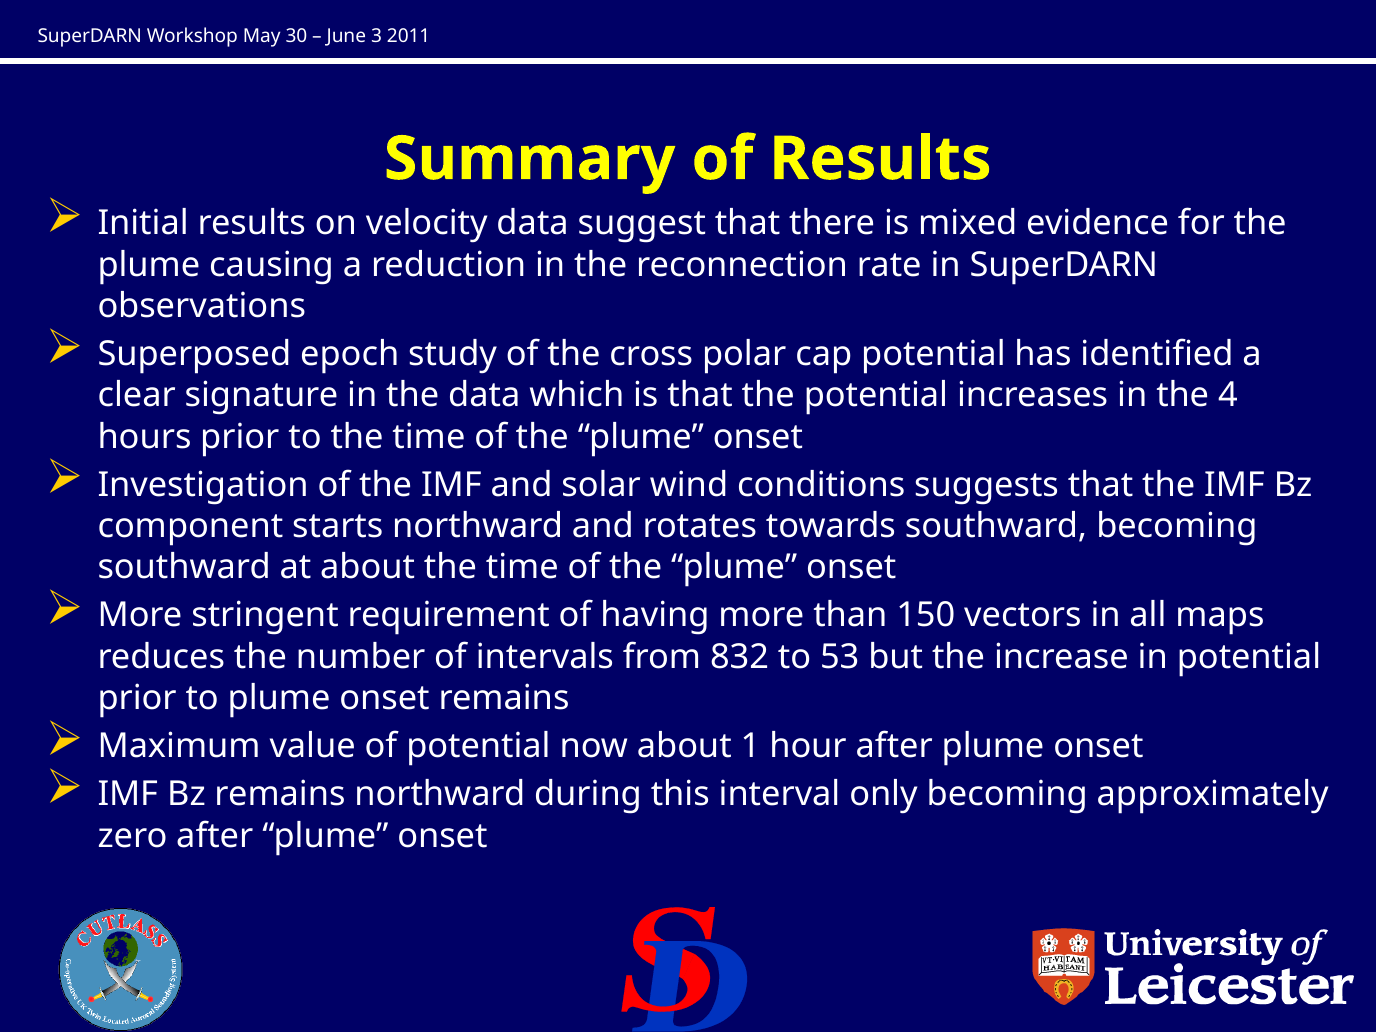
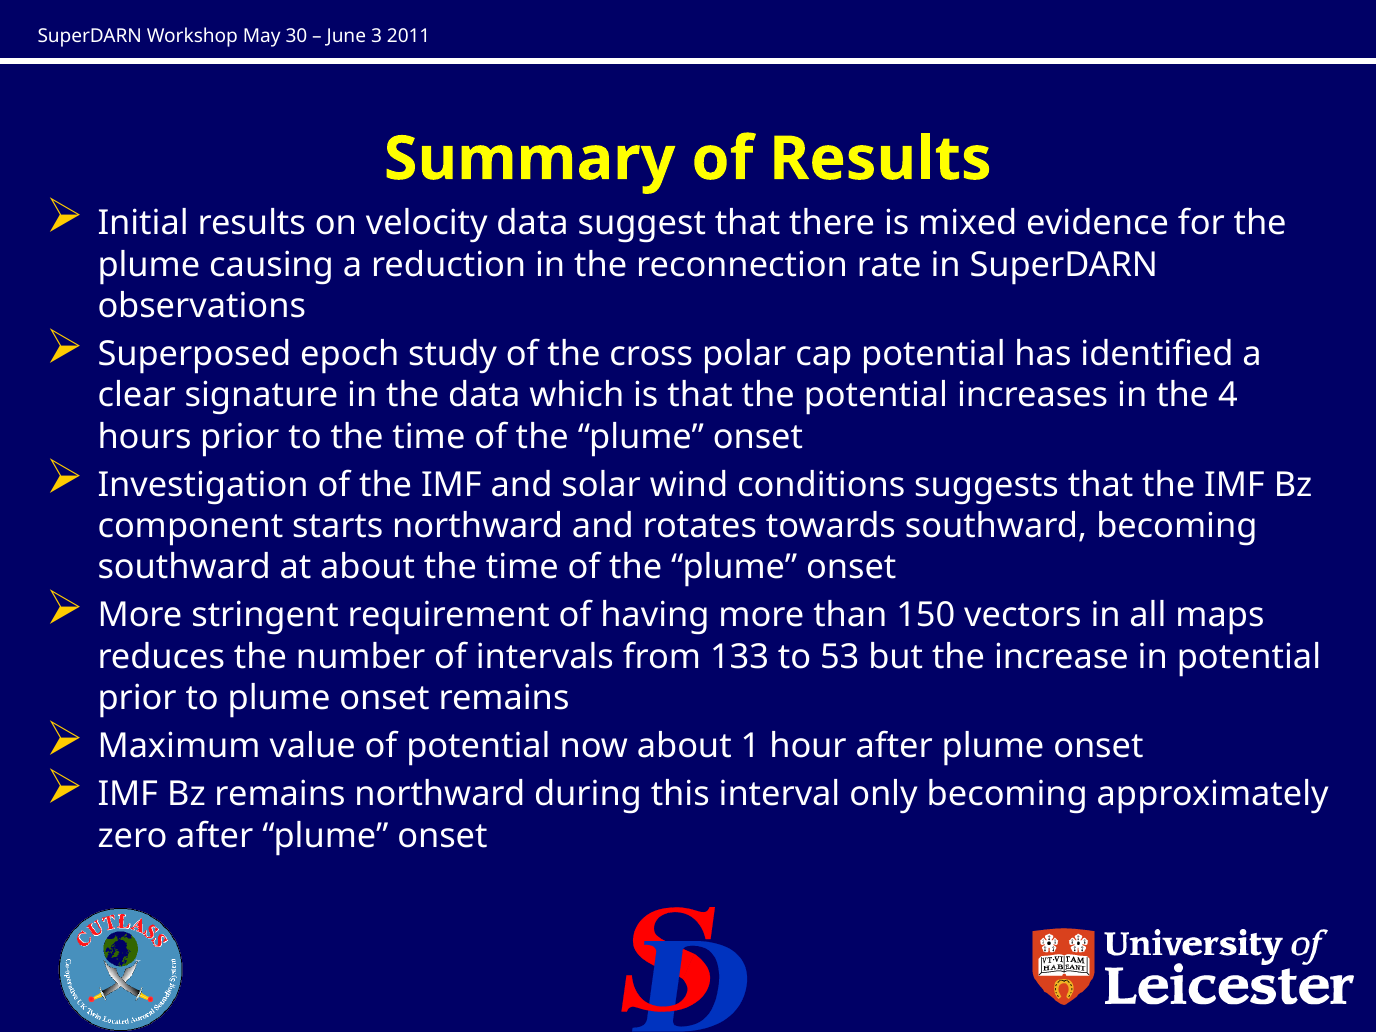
832: 832 -> 133
